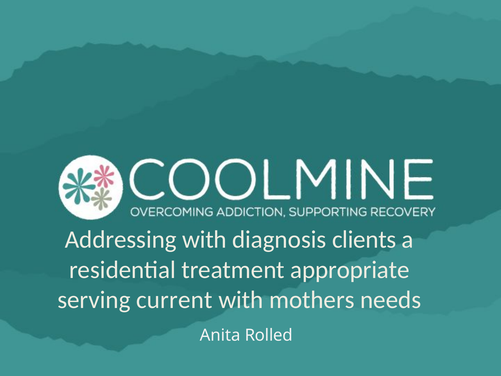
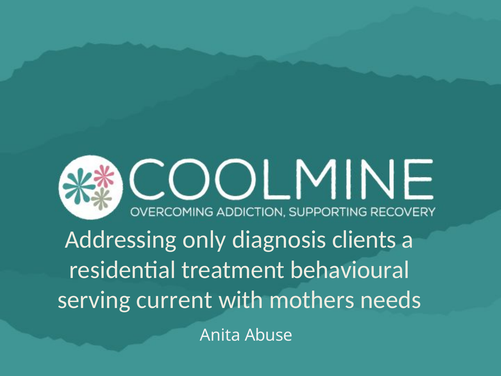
Addressing with: with -> only
appropriate: appropriate -> behavioural
Rolled: Rolled -> Abuse
